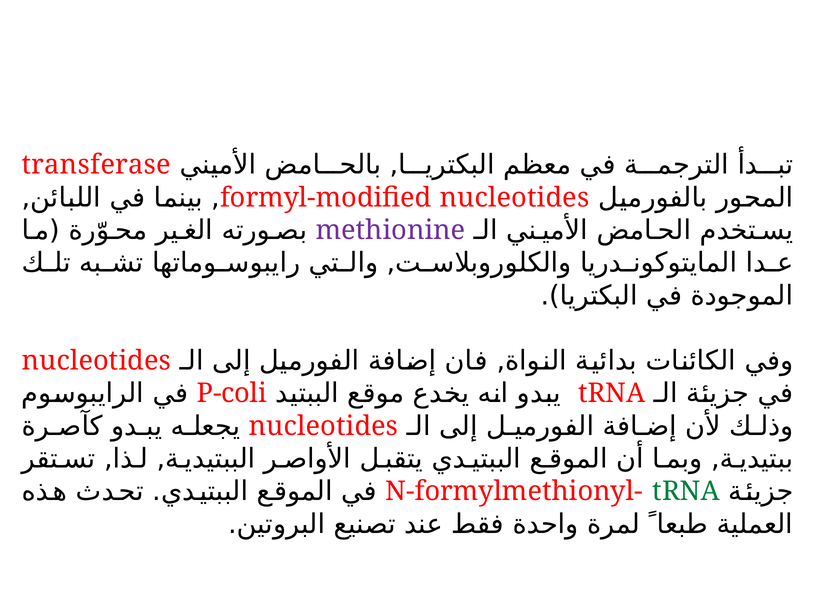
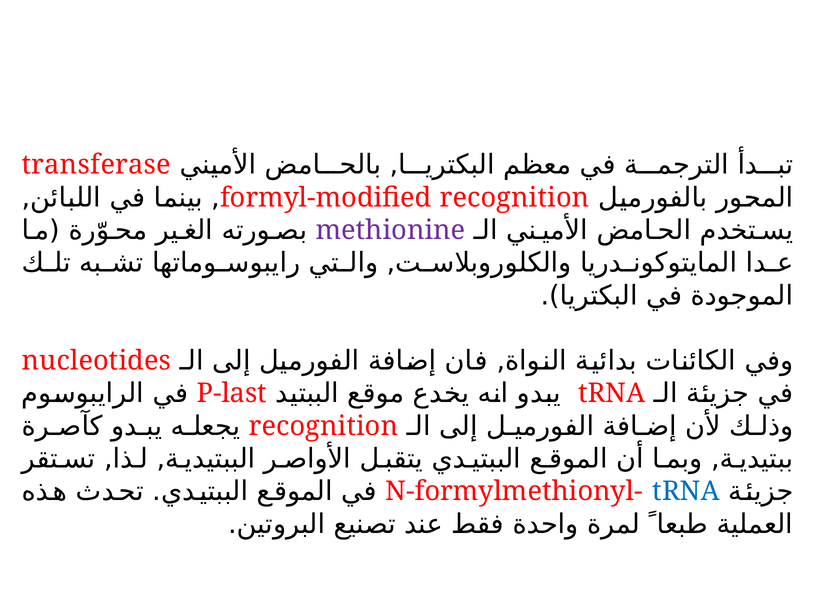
formyl-modified nucleotides: nucleotides -> recognition
P-coli: P-coli -> P-last
nucleotides at (323, 426): nucleotides -> recognition
tRNA at (686, 491) colour: green -> blue
